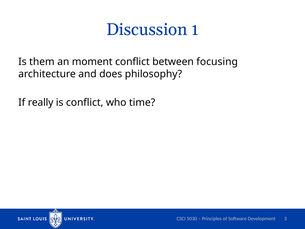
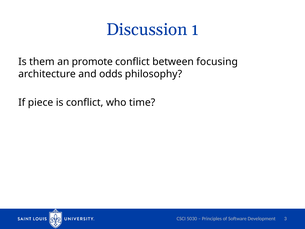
moment: moment -> promote
does: does -> odds
really: really -> piece
